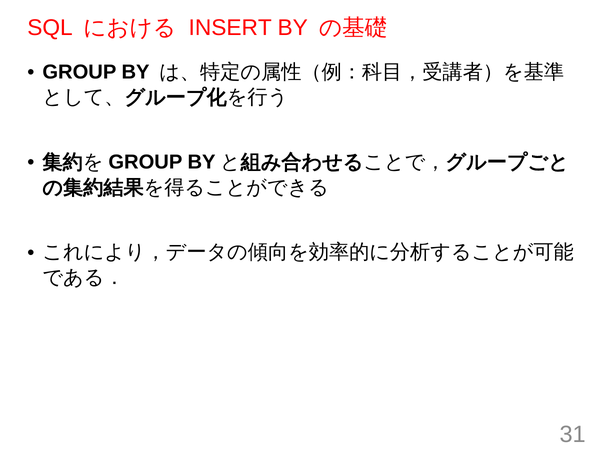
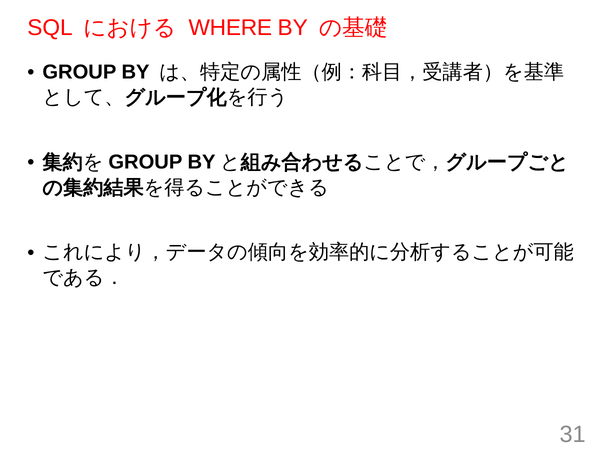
INSERT: INSERT -> WHERE
